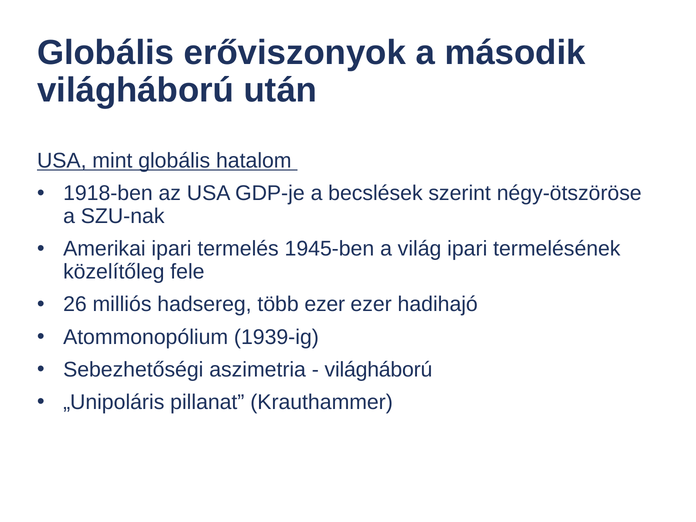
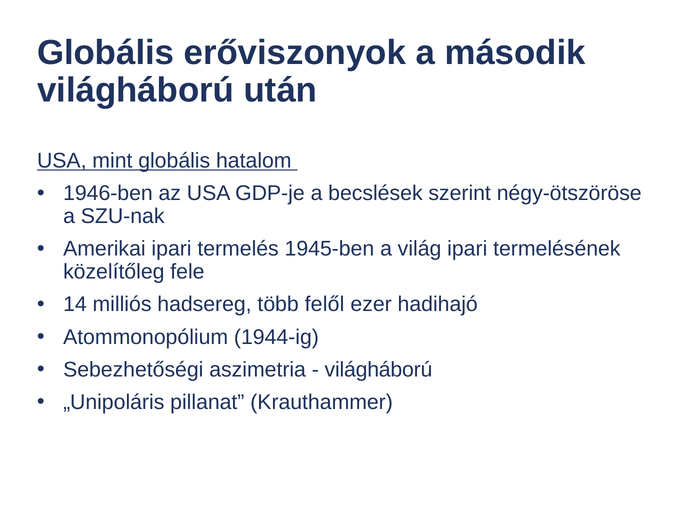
1918-ben: 1918-ben -> 1946-ben
26: 26 -> 14
több ezer: ezer -> felől
1939-ig: 1939-ig -> 1944-ig
